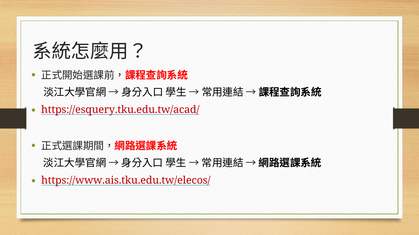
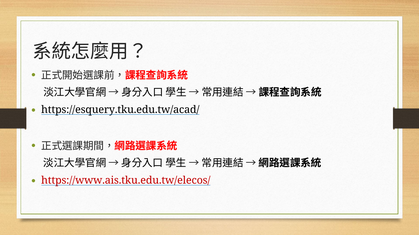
https://esquery.tku.edu.tw/acad/ colour: red -> black
